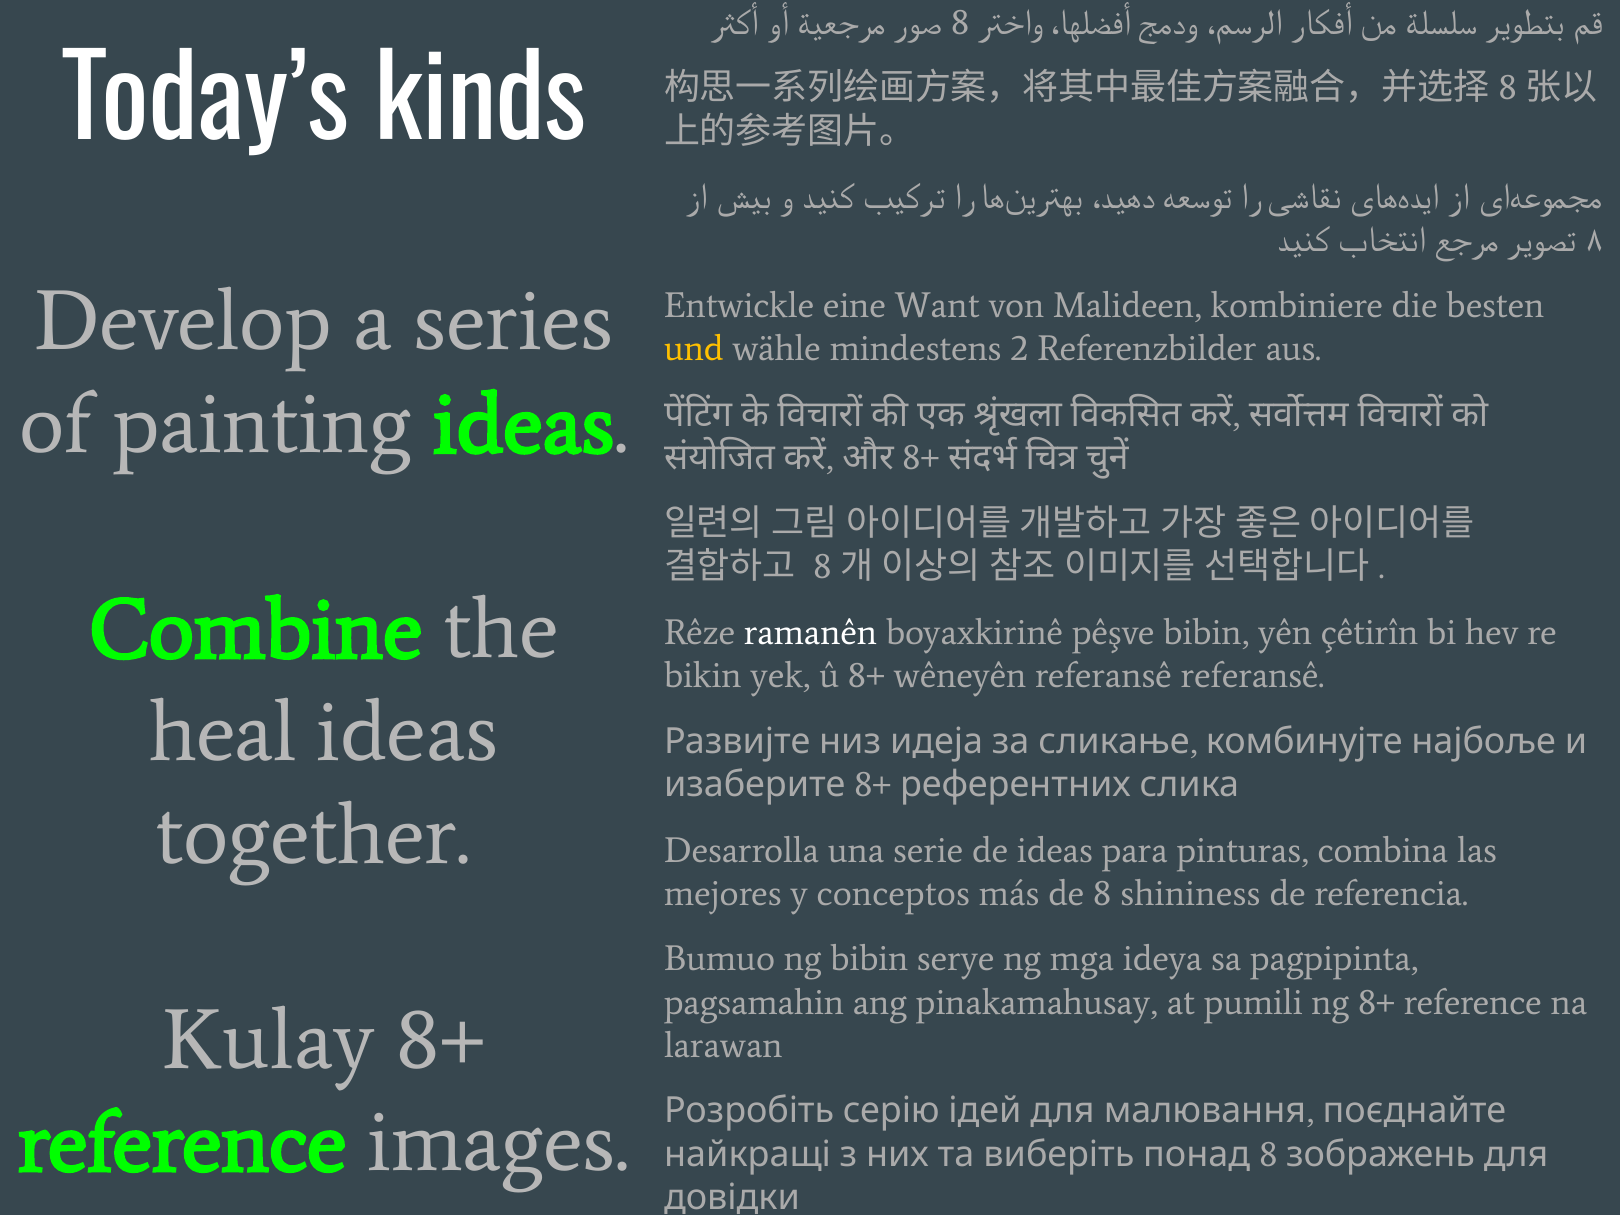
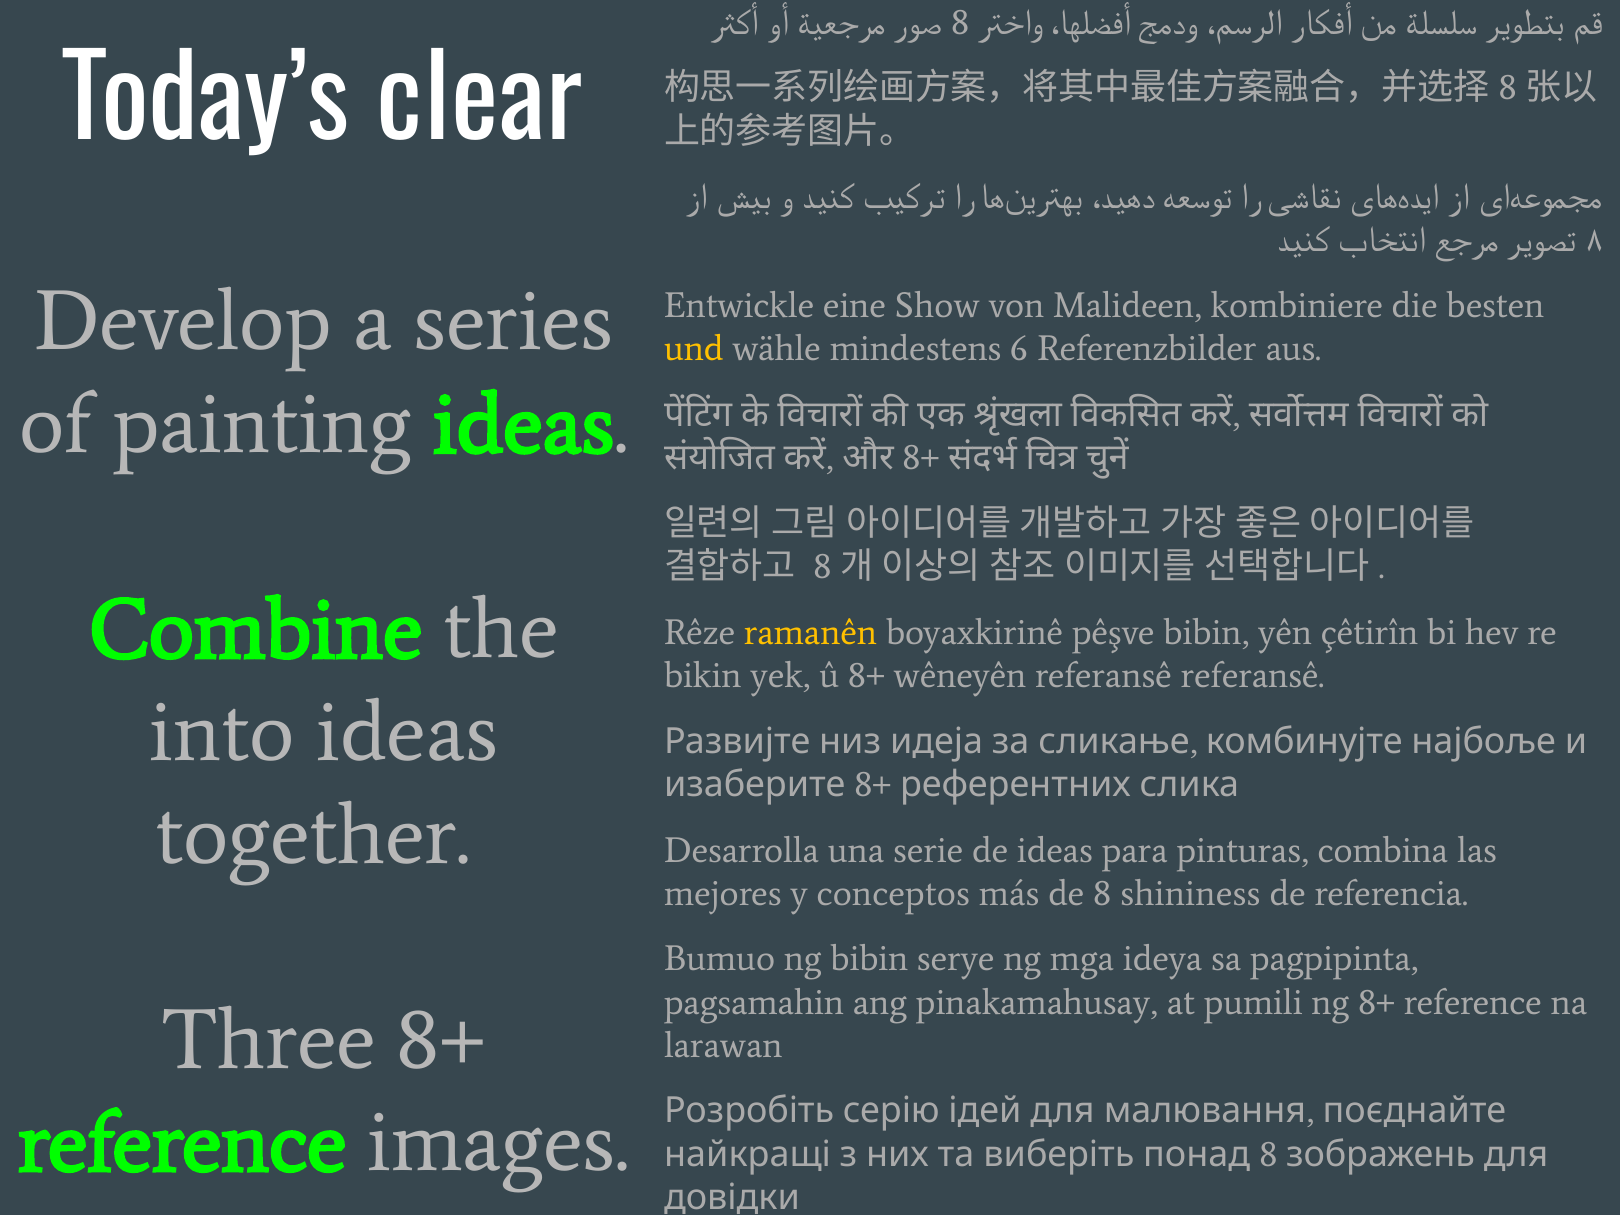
kinds: kinds -> clear
Want: Want -> Show
2: 2 -> 6
ramanên colour: white -> yellow
heal: heal -> into
Kulay: Kulay -> Three
